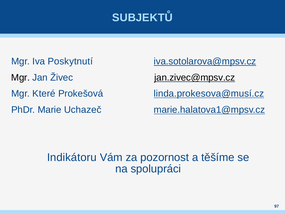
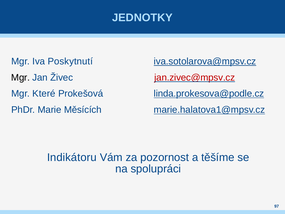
SUBJEKTŮ: SUBJEKTŮ -> JEDNOTKY
jan.zivec@mpsv.cz colour: black -> red
linda.prokesova@musí.cz: linda.prokesova@musí.cz -> linda.prokesova@podle.cz
Uchazeč: Uchazeč -> Měsících
